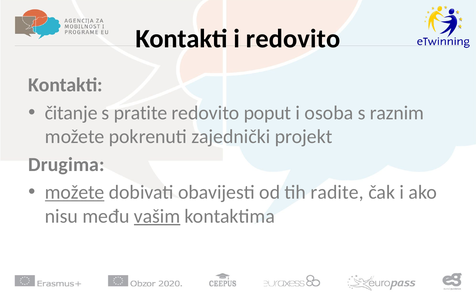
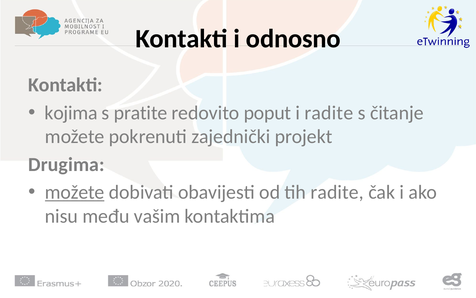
i redovito: redovito -> odnosno
čitanje: čitanje -> kojima
i osoba: osoba -> radite
raznim: raznim -> čitanje
vašim underline: present -> none
